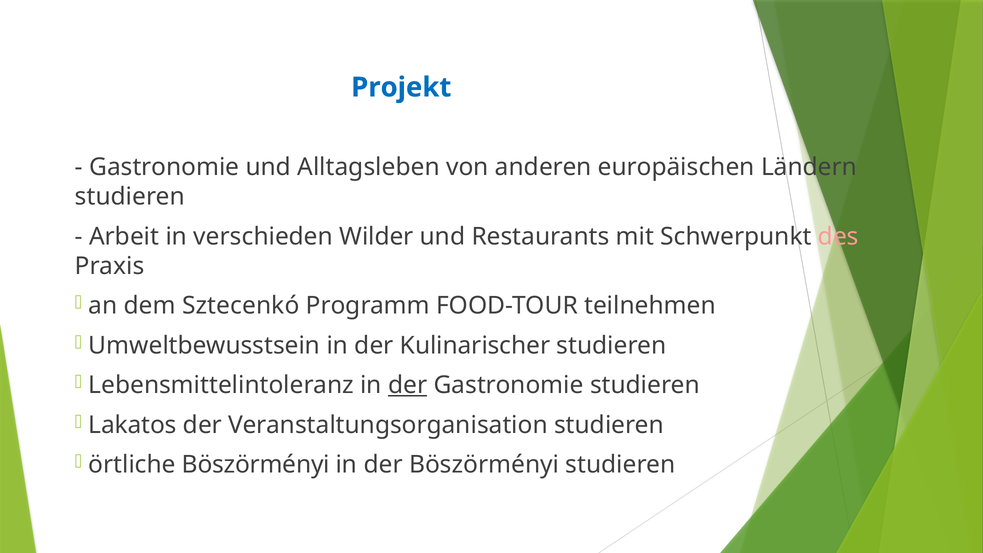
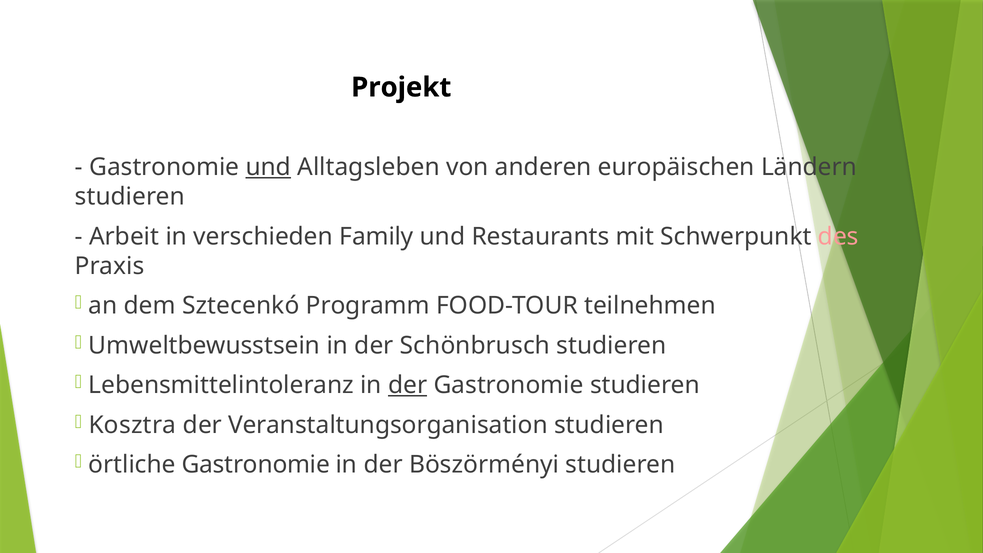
Projekt colour: blue -> black
und at (268, 167) underline: none -> present
Wilder: Wilder -> Family
Kulinarischer: Kulinarischer -> Schönbrusch
Lakatos: Lakatos -> Kosztra
örtliche Böszörményi: Böszörményi -> Gastronomie
